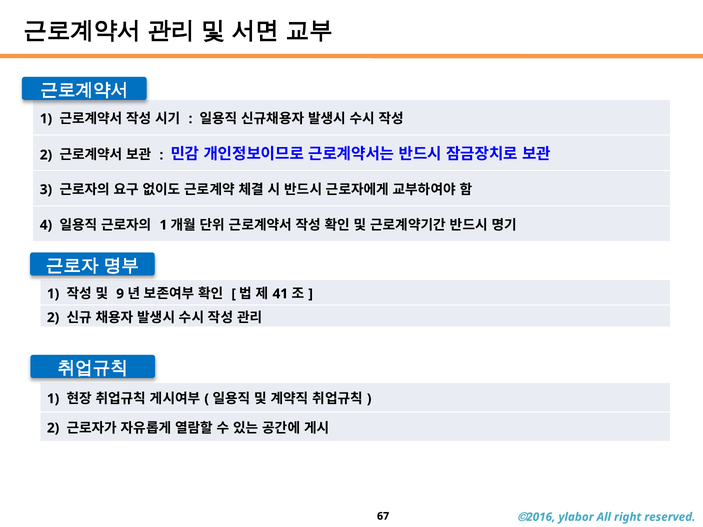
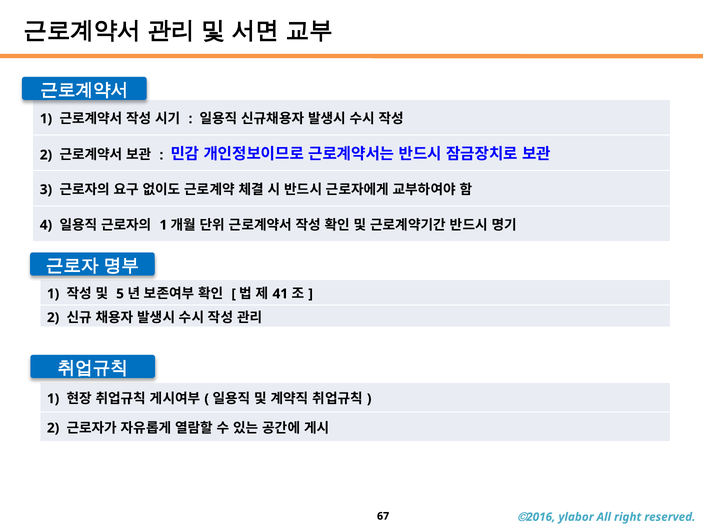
9: 9 -> 5
